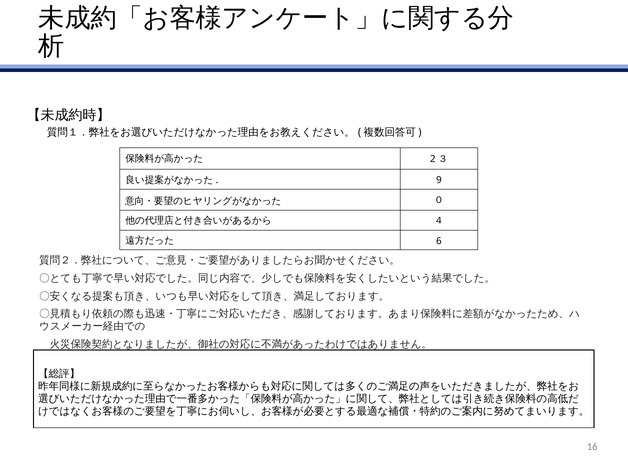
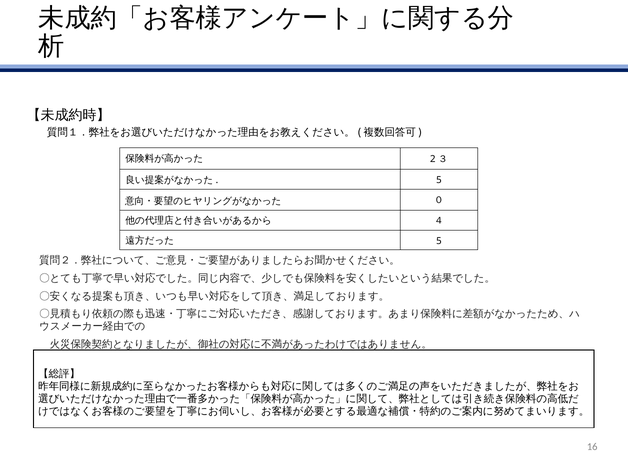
9 at (439, 180): 9 -> 5
6 at (439, 241): 6 -> 5
